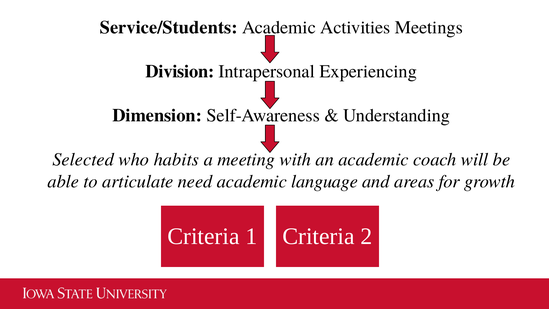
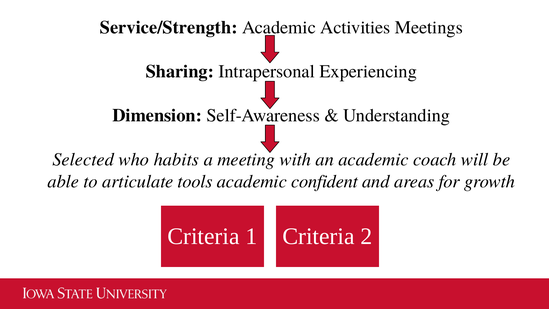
Service/Students: Service/Students -> Service/Strength
Division: Division -> Sharing
need: need -> tools
language: language -> confident
